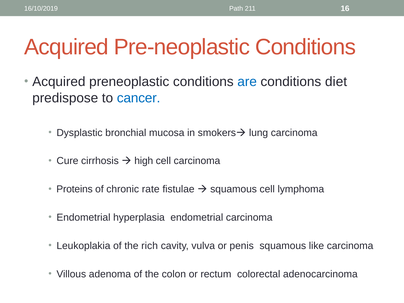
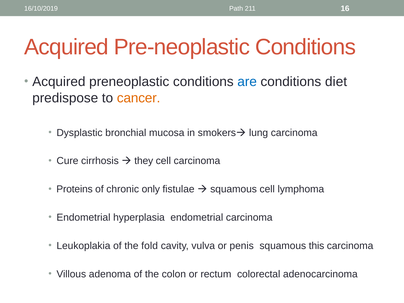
cancer colour: blue -> orange
high: high -> they
rate: rate -> only
rich: rich -> fold
like: like -> this
